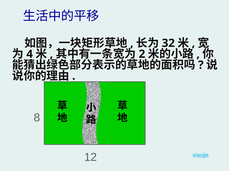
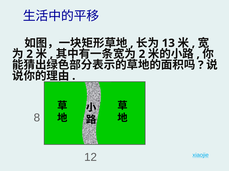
32: 32 -> 13
4 at (30, 54): 4 -> 2
